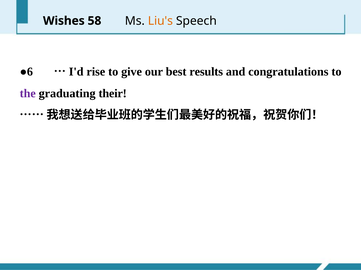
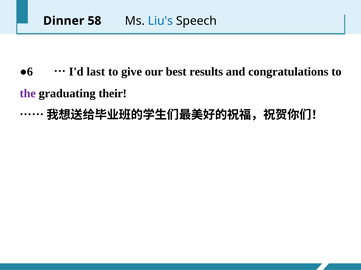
Wishes: Wishes -> Dinner
Liu's colour: orange -> blue
rise: rise -> last
